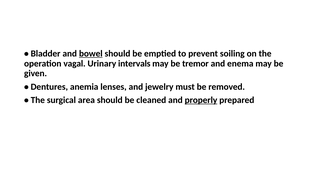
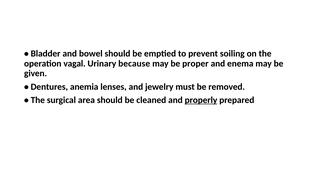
bowel underline: present -> none
intervals: intervals -> because
tremor: tremor -> proper
